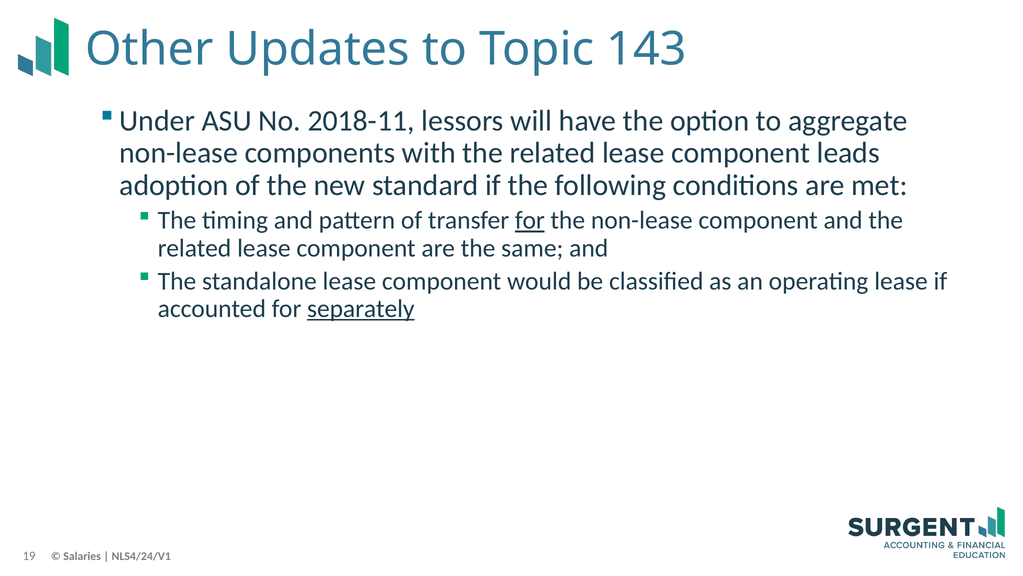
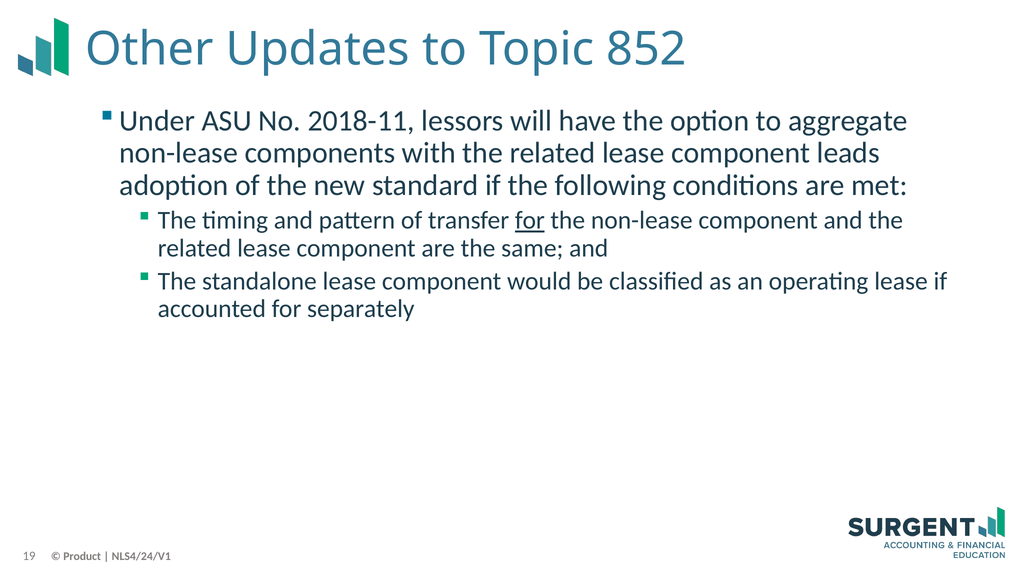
143: 143 -> 852
separately underline: present -> none
Salaries: Salaries -> Product
